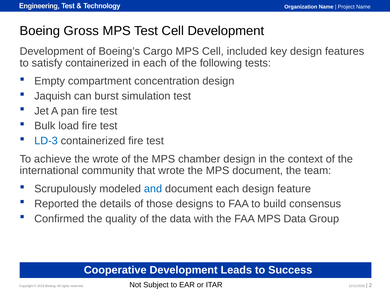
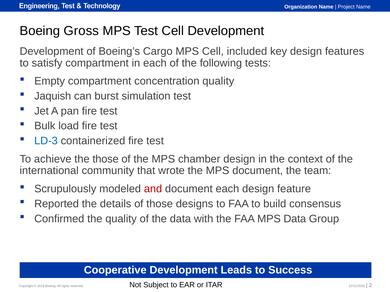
satisfy containerized: containerized -> compartment
concentration design: design -> quality
the wrote: wrote -> those
and colour: blue -> red
